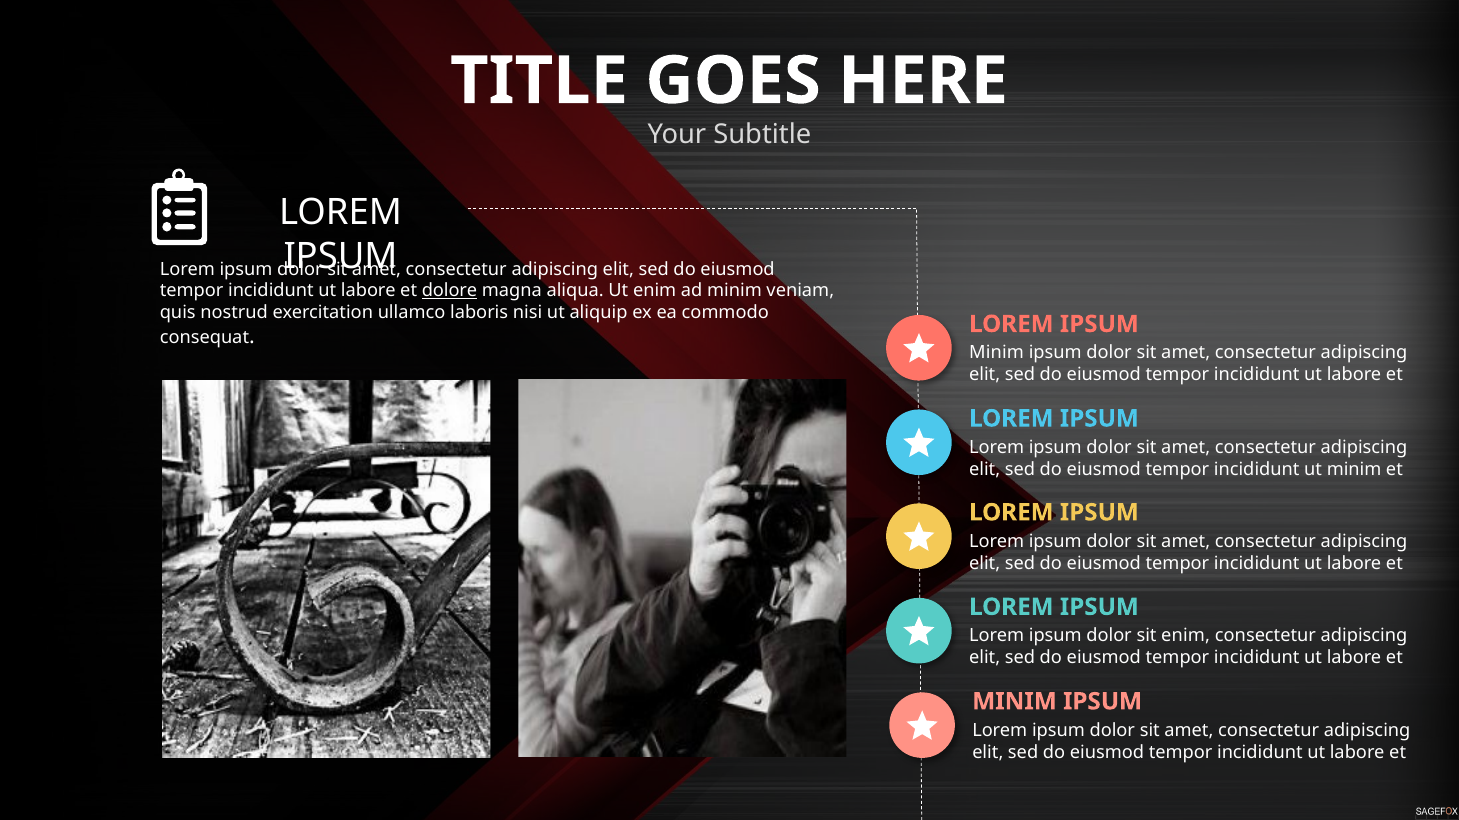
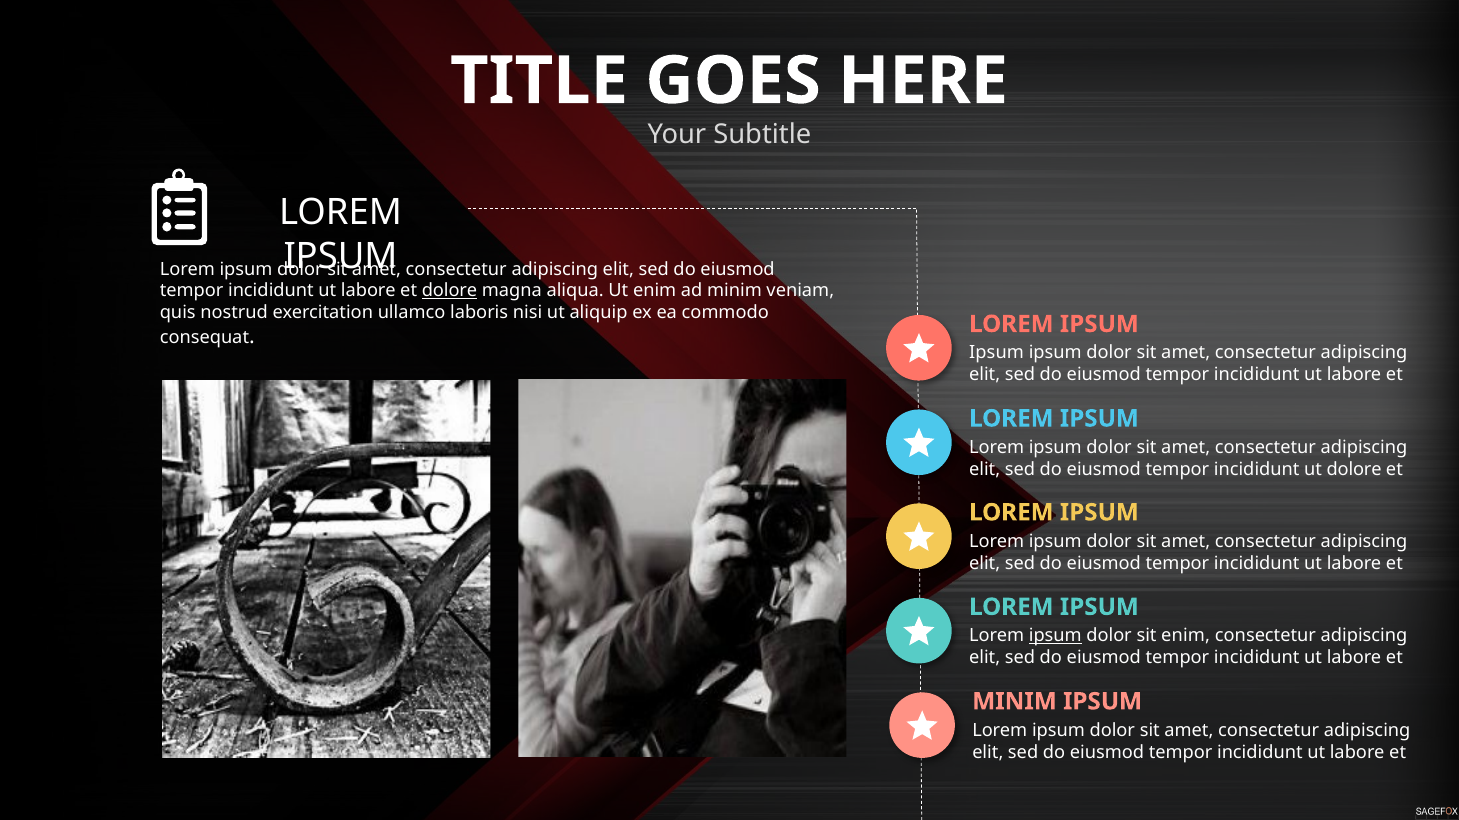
Minim at (997, 353): Minim -> Ipsum
ut minim: minim -> dolore
ipsum at (1055, 636) underline: none -> present
